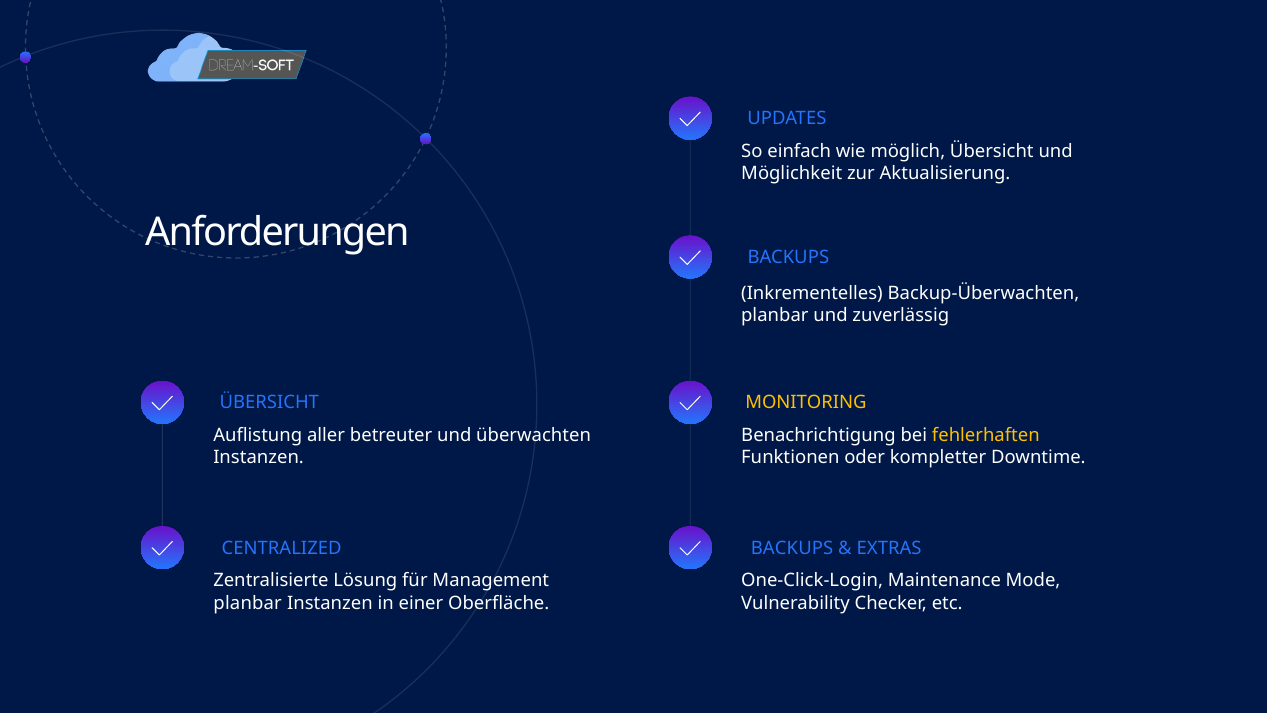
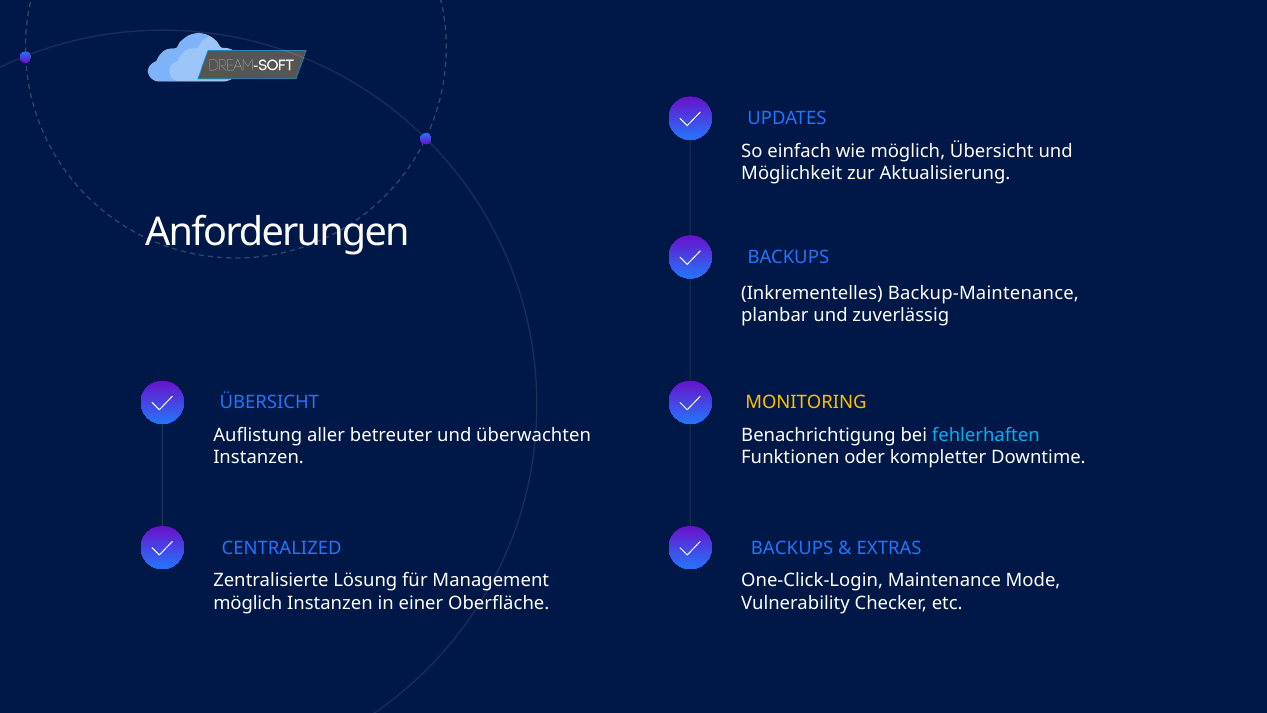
Backup-Überwachten: Backup-Überwachten -> Backup-Maintenance
fehlerhaften colour: yellow -> light blue
planbar at (248, 603): planbar -> möglich
